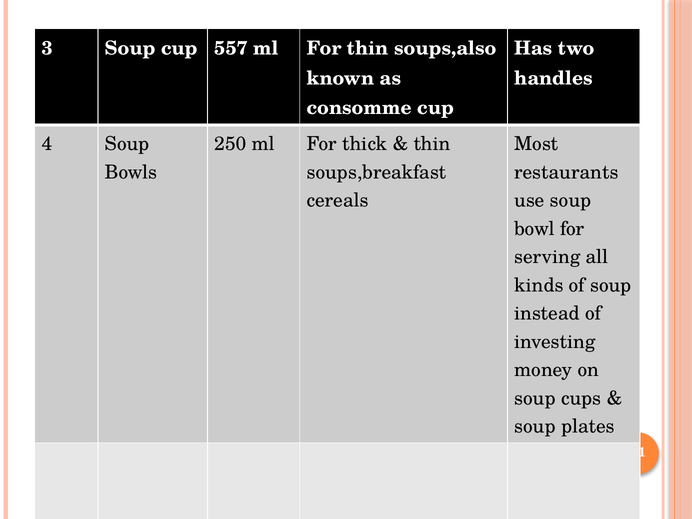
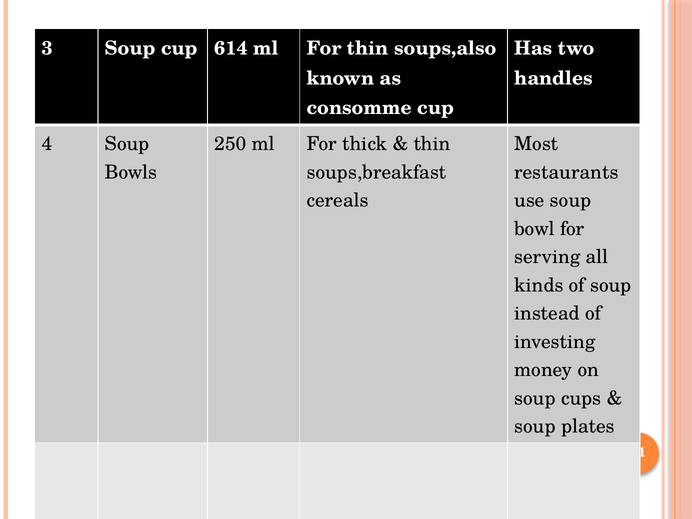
557: 557 -> 614
